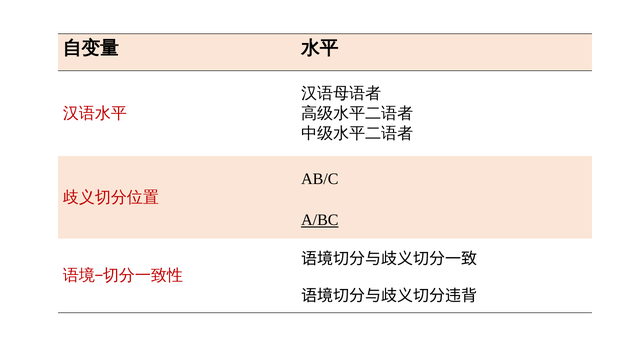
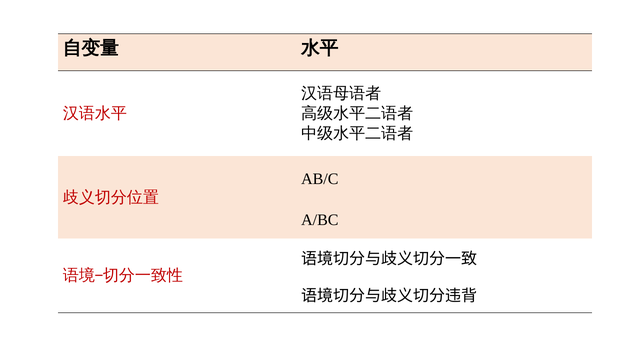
A/BC underline: present -> none
